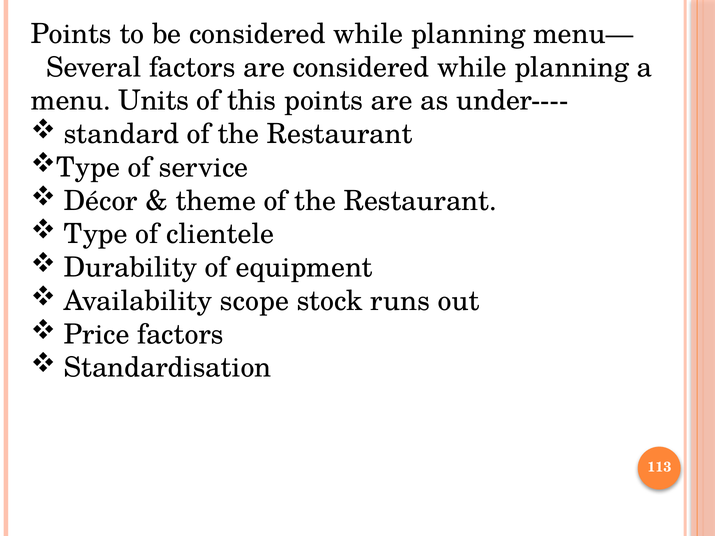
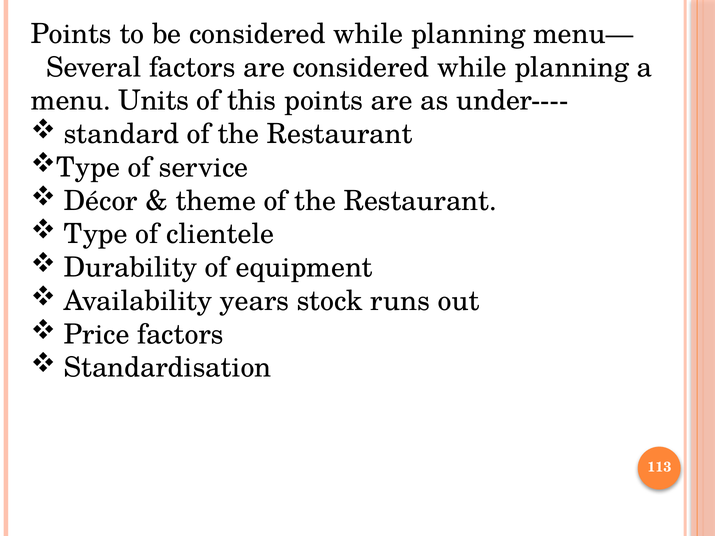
scope: scope -> years
